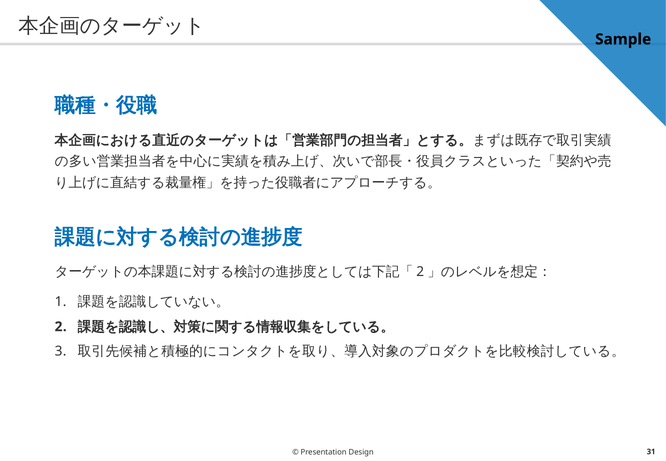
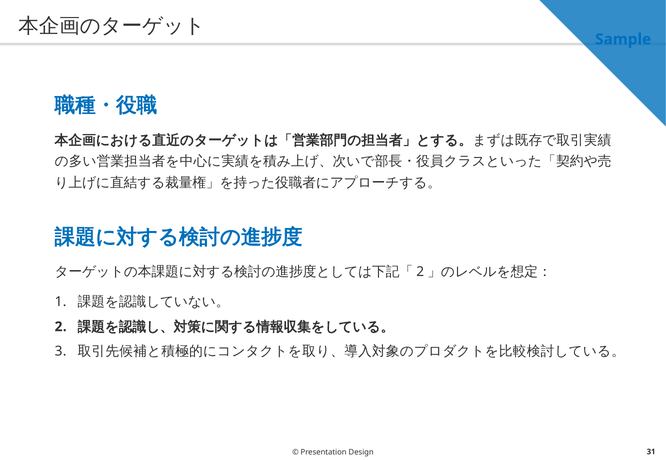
Sample colour: black -> blue
